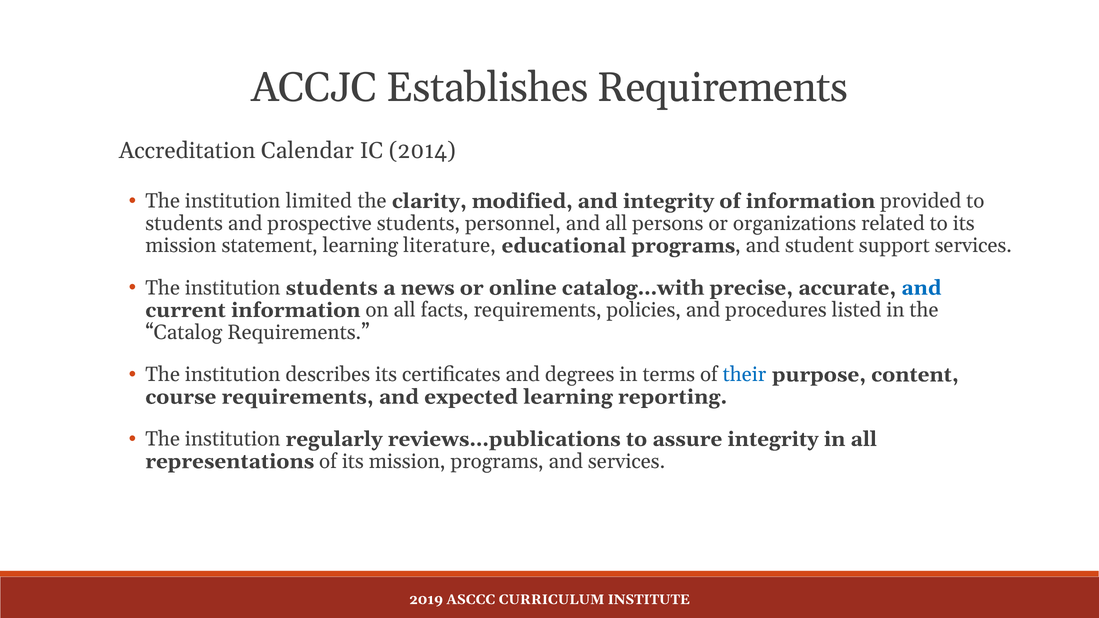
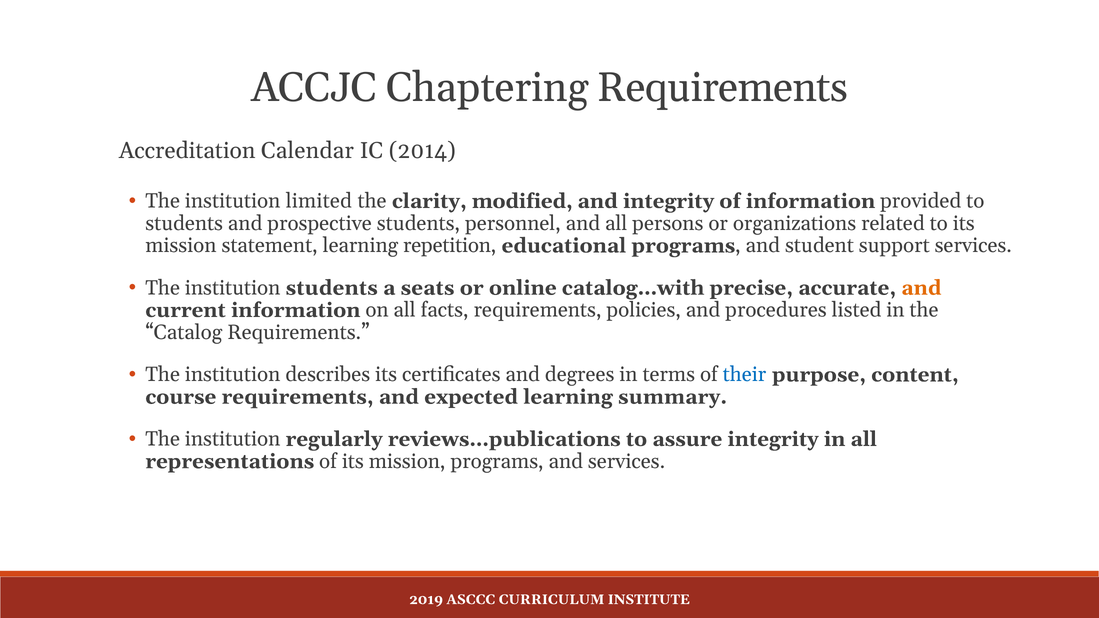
Establishes: Establishes -> Chaptering
literature: literature -> repetition
news: news -> seats
and at (921, 288) colour: blue -> orange
reporting: reporting -> summary
